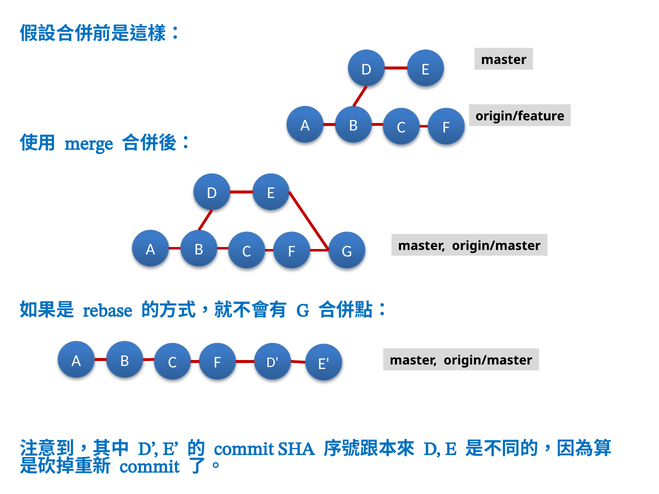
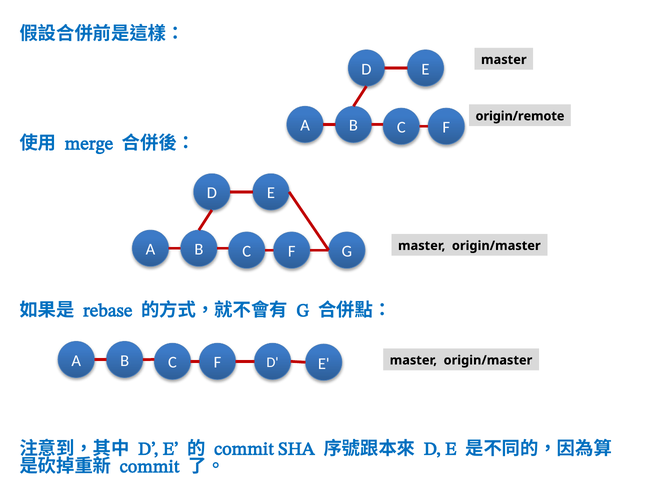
origin/feature: origin/feature -> origin/remote
